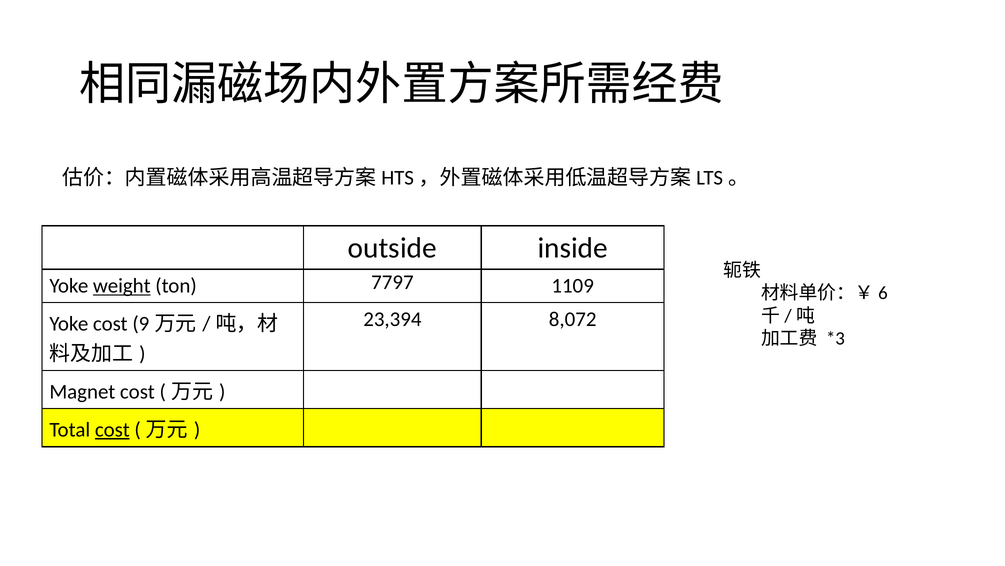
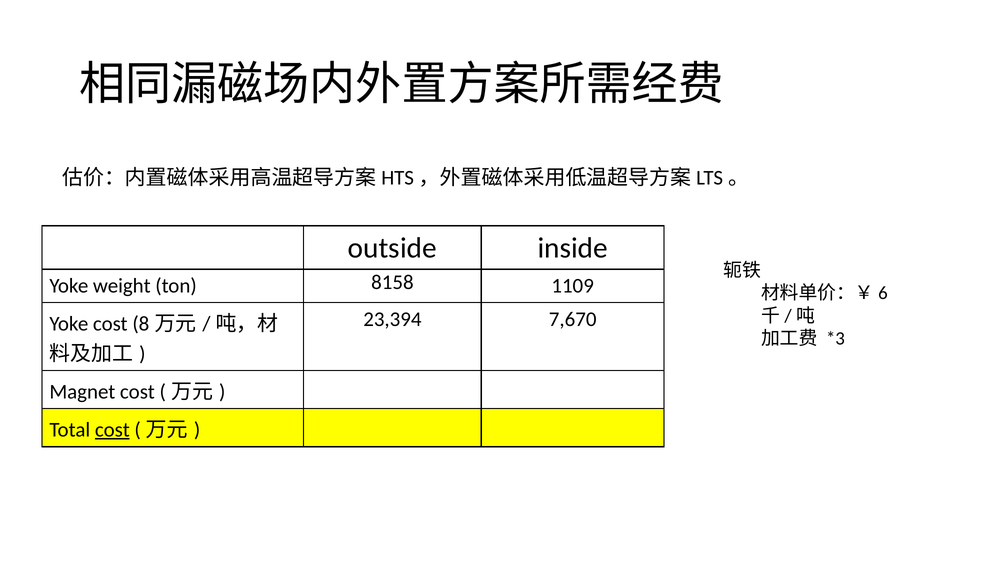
weight underline: present -> none
7797: 7797 -> 8158
8,072: 8,072 -> 7,670
9: 9 -> 8
